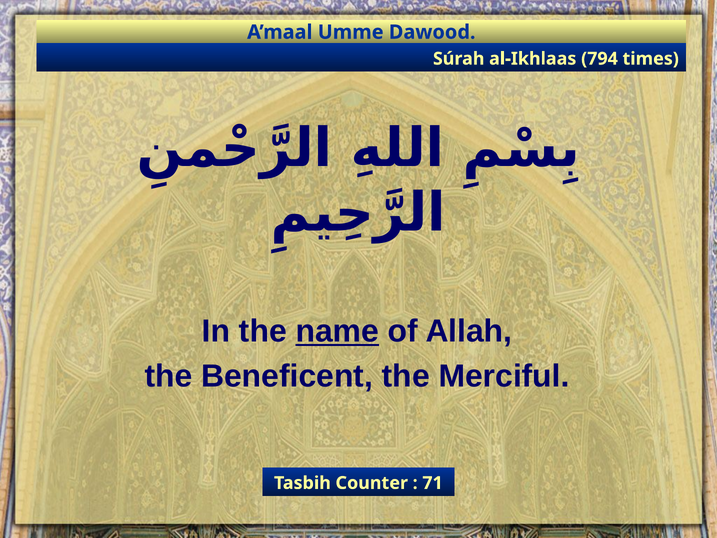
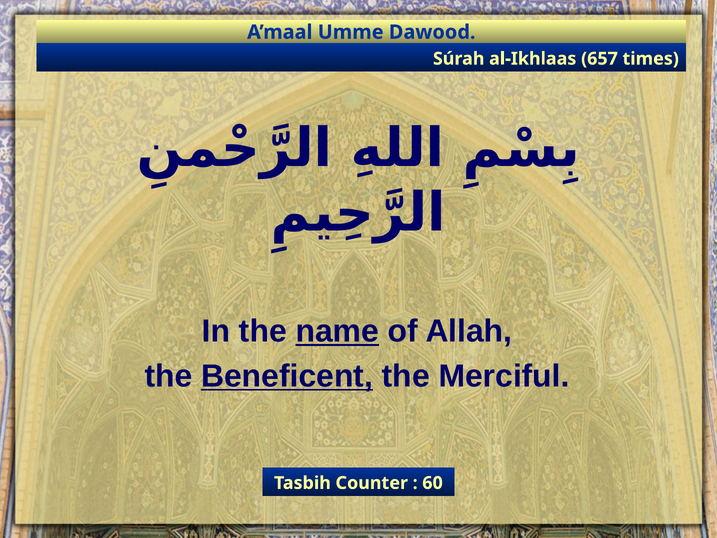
794: 794 -> 657
Beneficent underline: none -> present
71: 71 -> 60
